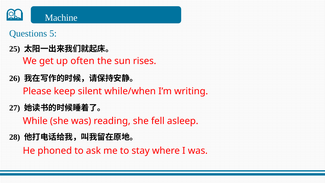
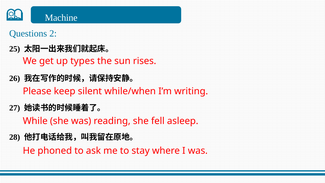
5: 5 -> 2
often: often -> types
